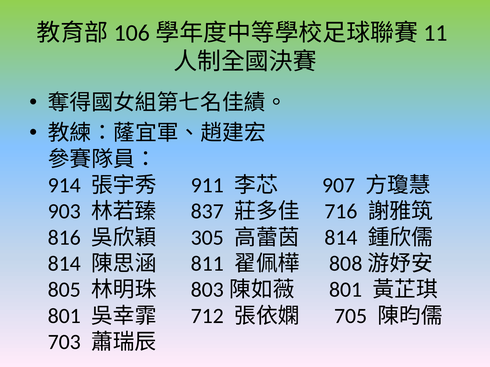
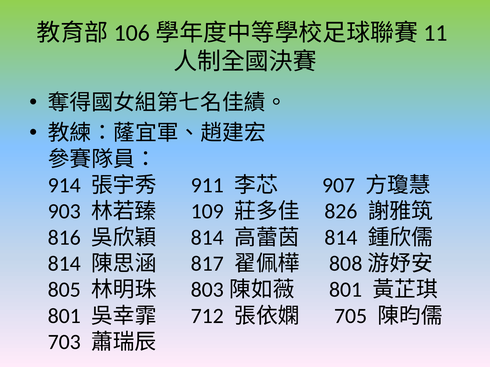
837: 837 -> 109
716: 716 -> 826
305 at (207, 238): 305 -> 814
811: 811 -> 817
